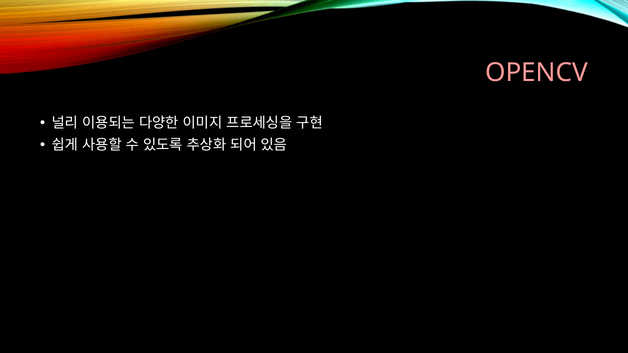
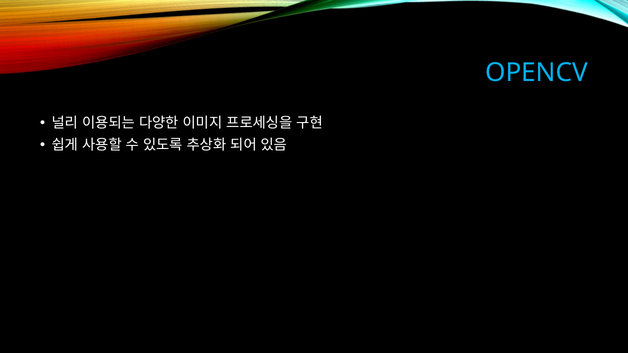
OPENCV colour: pink -> light blue
